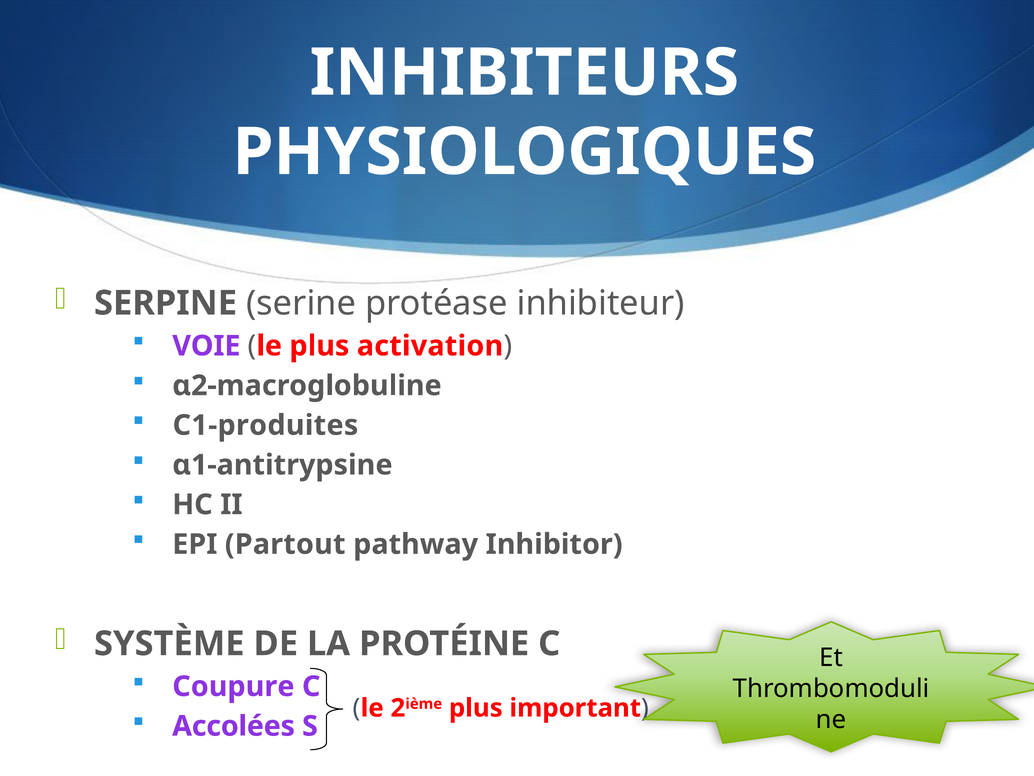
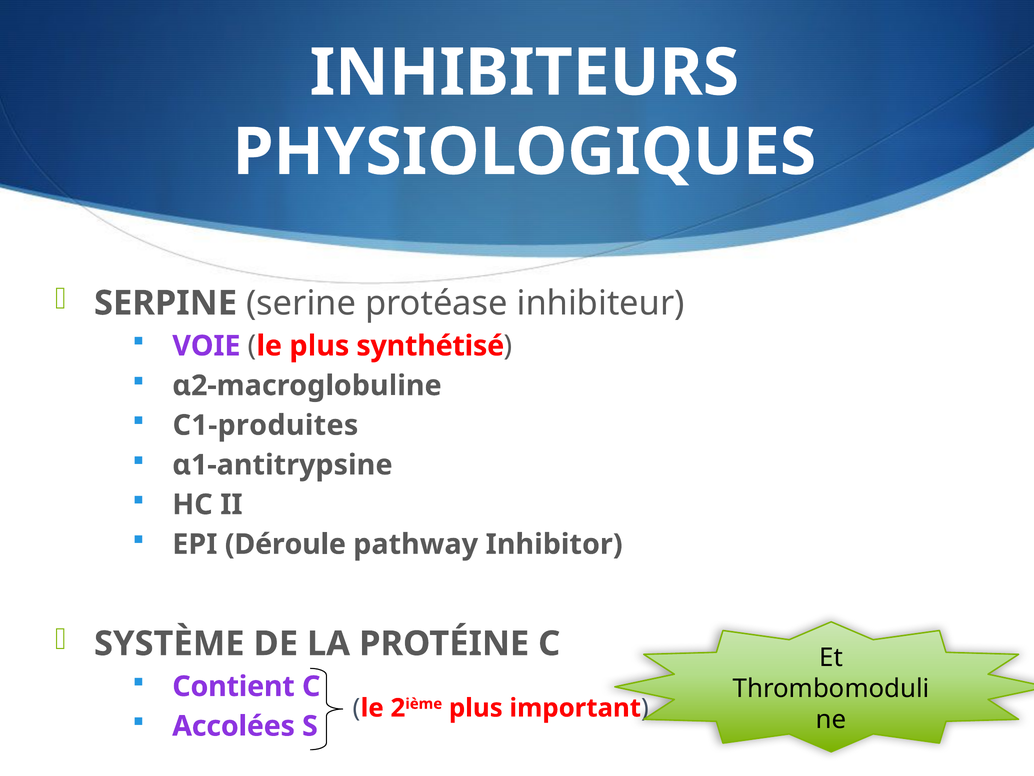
activation: activation -> synthétisé
Partout: Partout -> Déroule
Coupure: Coupure -> Contient
